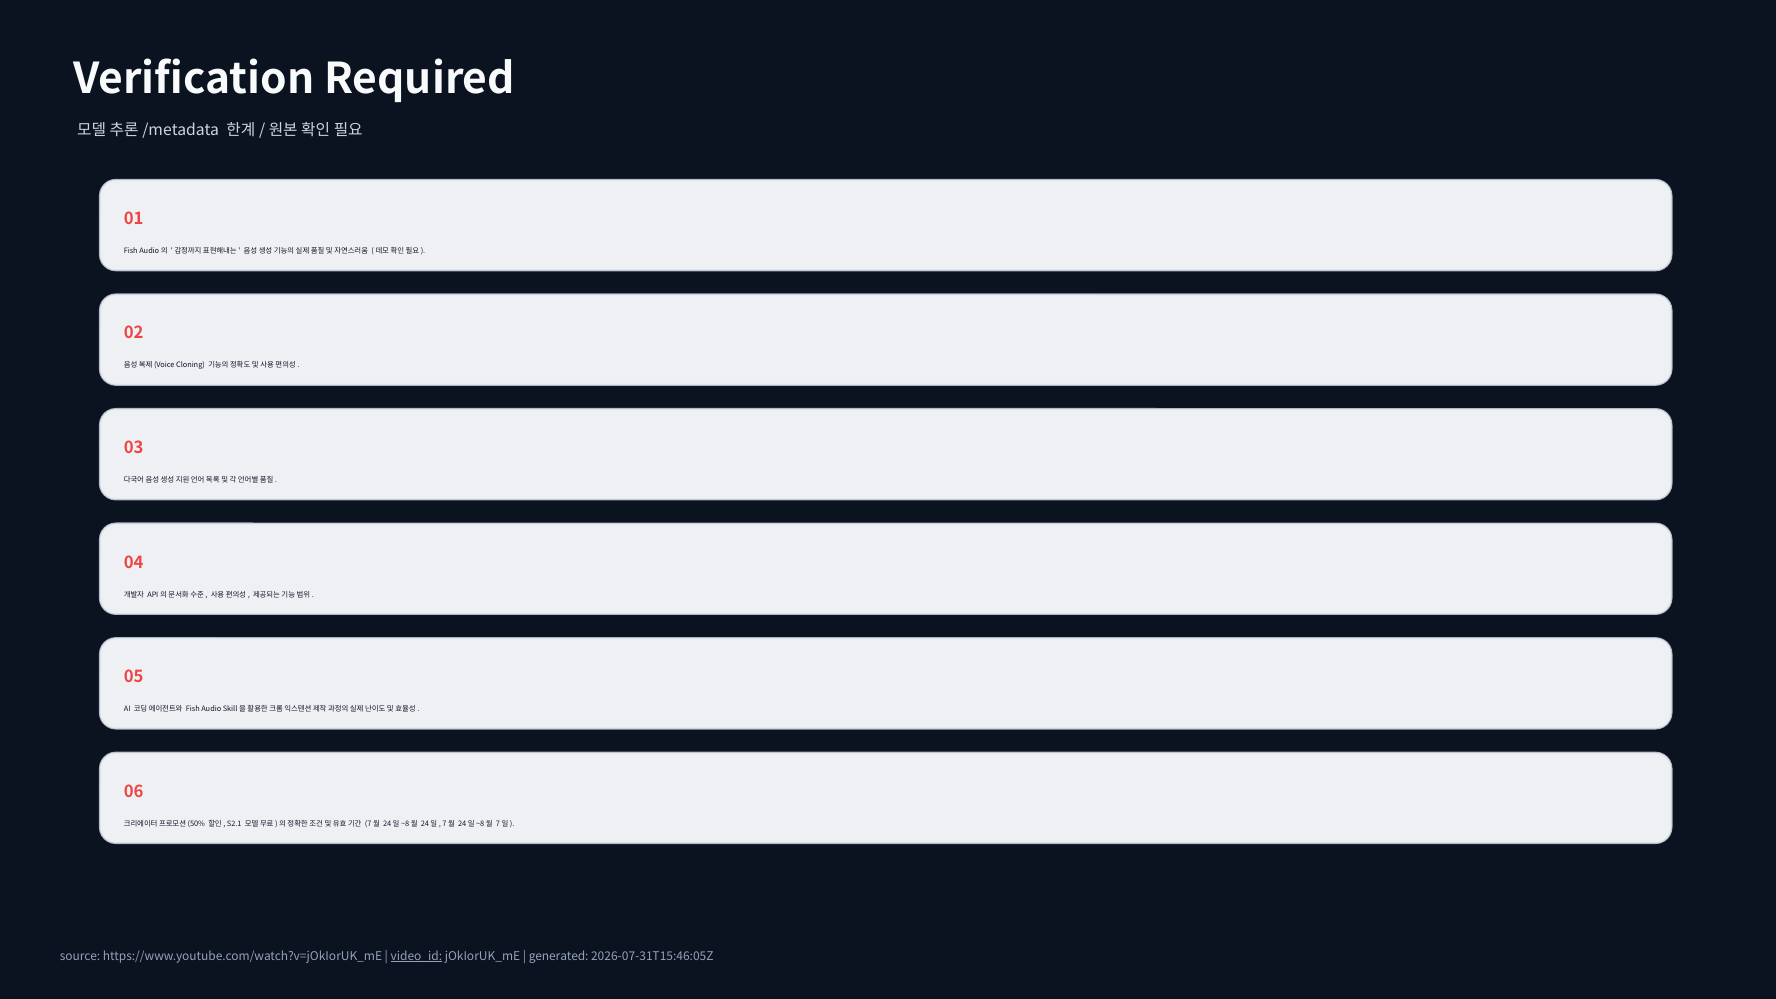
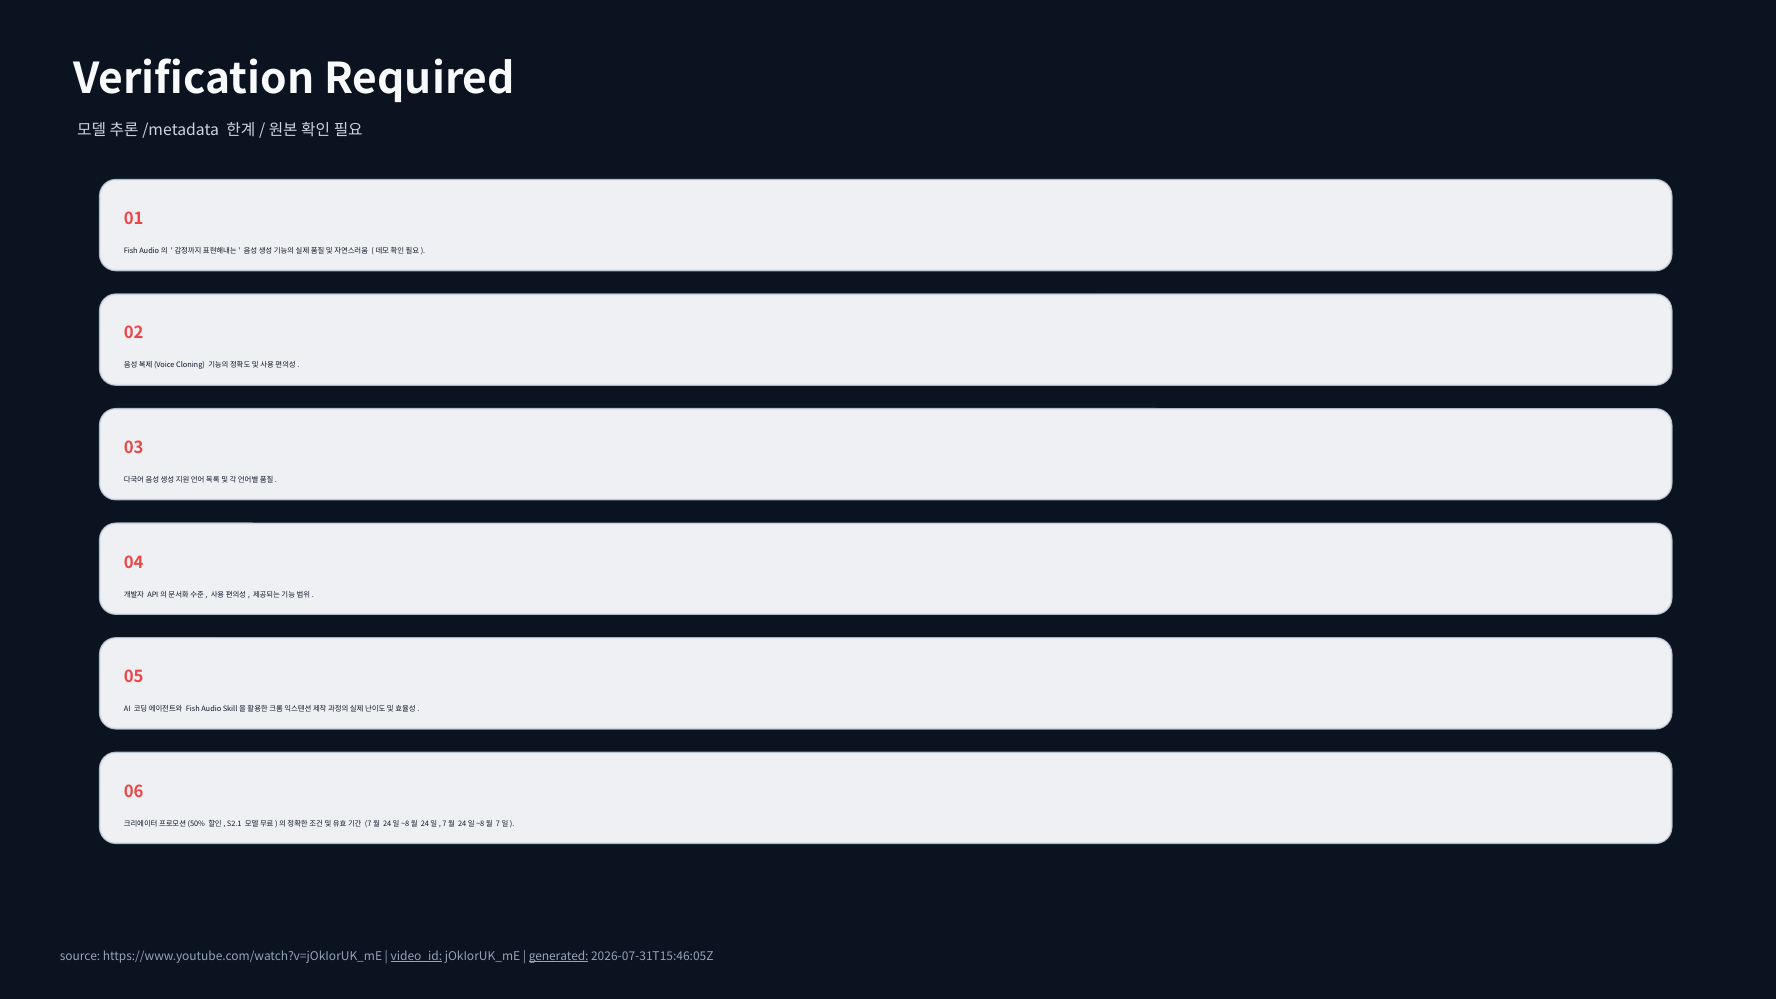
generated underline: none -> present
